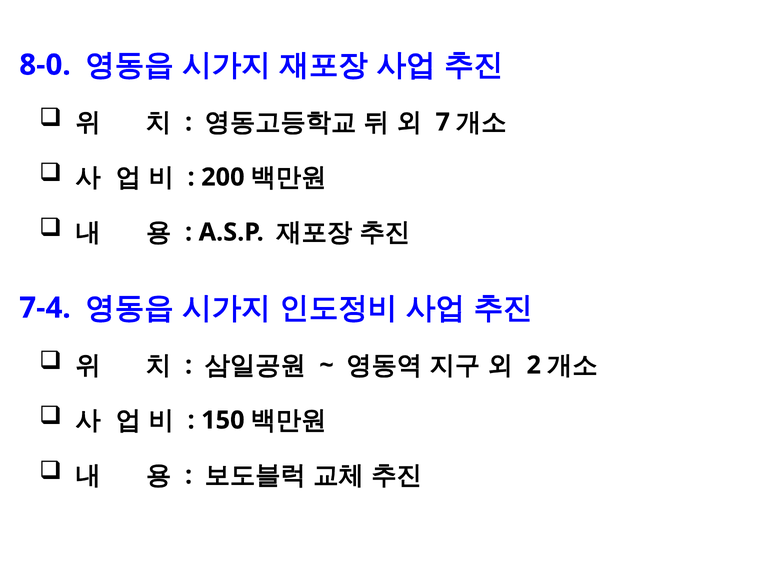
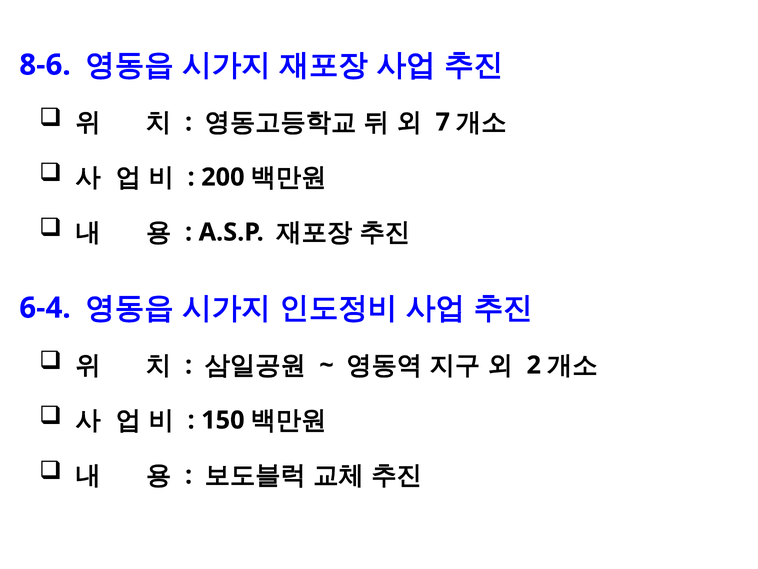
8-0: 8-0 -> 8-6
7-4: 7-4 -> 6-4
